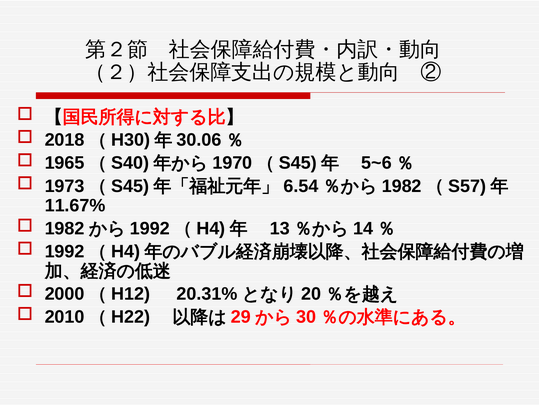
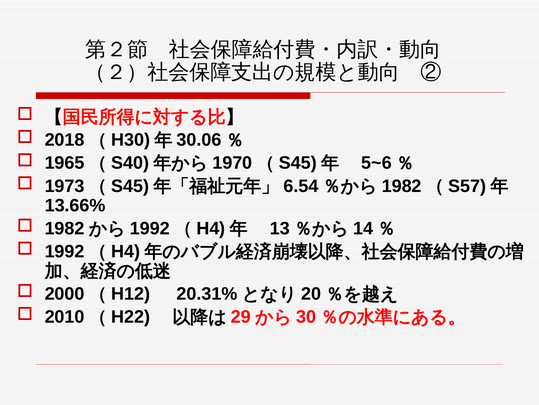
11.67%: 11.67% -> 13.66%
